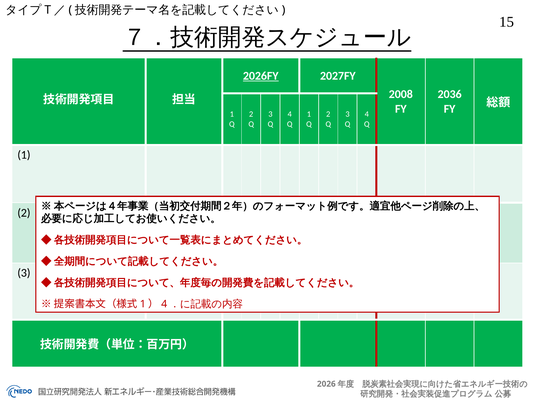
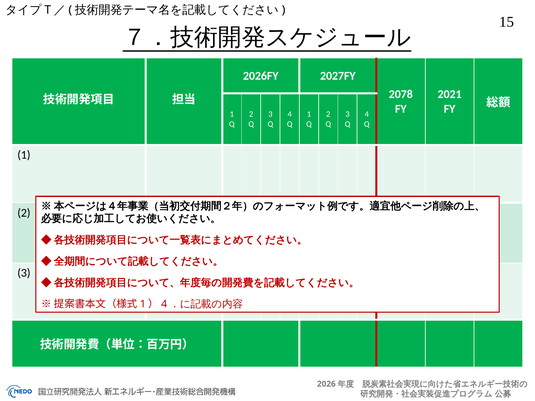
2026FY underline: present -> none
2008: 2008 -> 2078
2036: 2036 -> 2021
